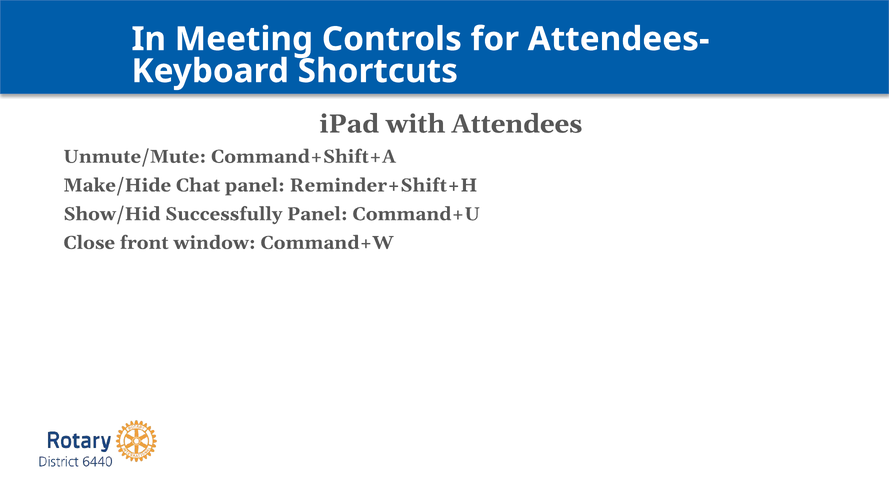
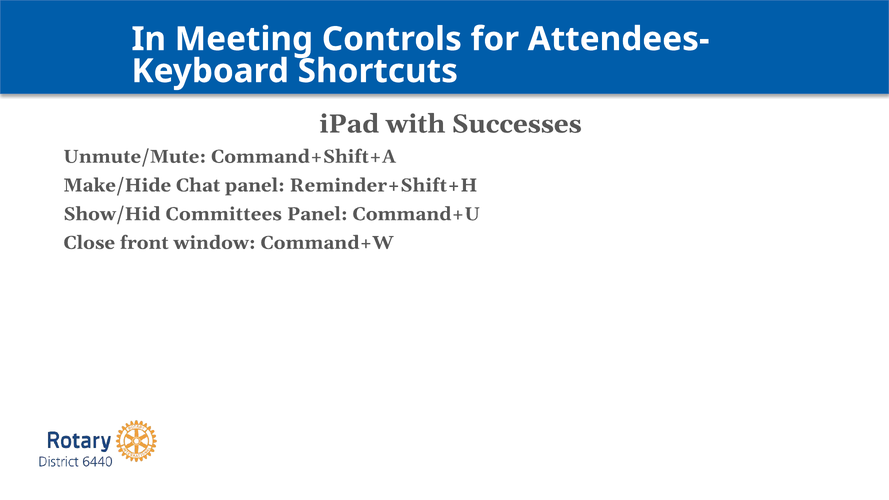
Attendees: Attendees -> Successes
Successfully: Successfully -> Committees
